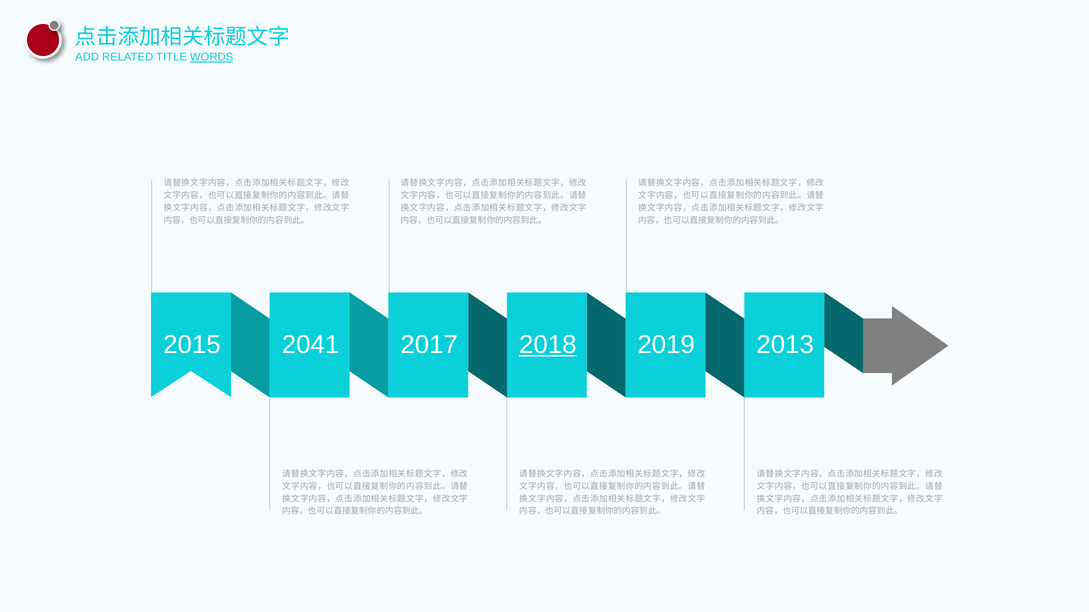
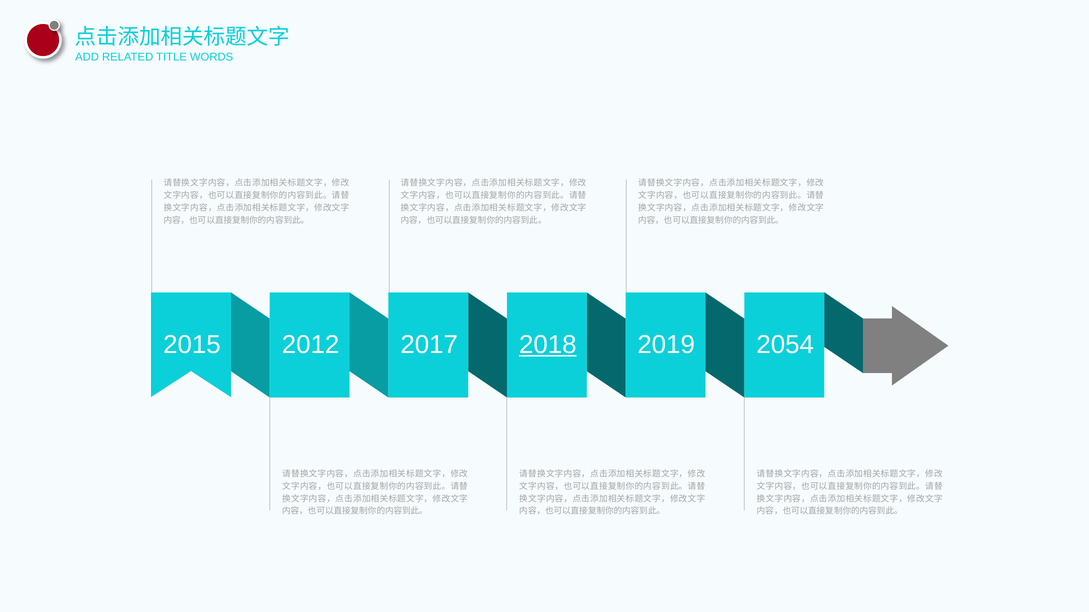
WORDS underline: present -> none
2041: 2041 -> 2012
2013: 2013 -> 2054
